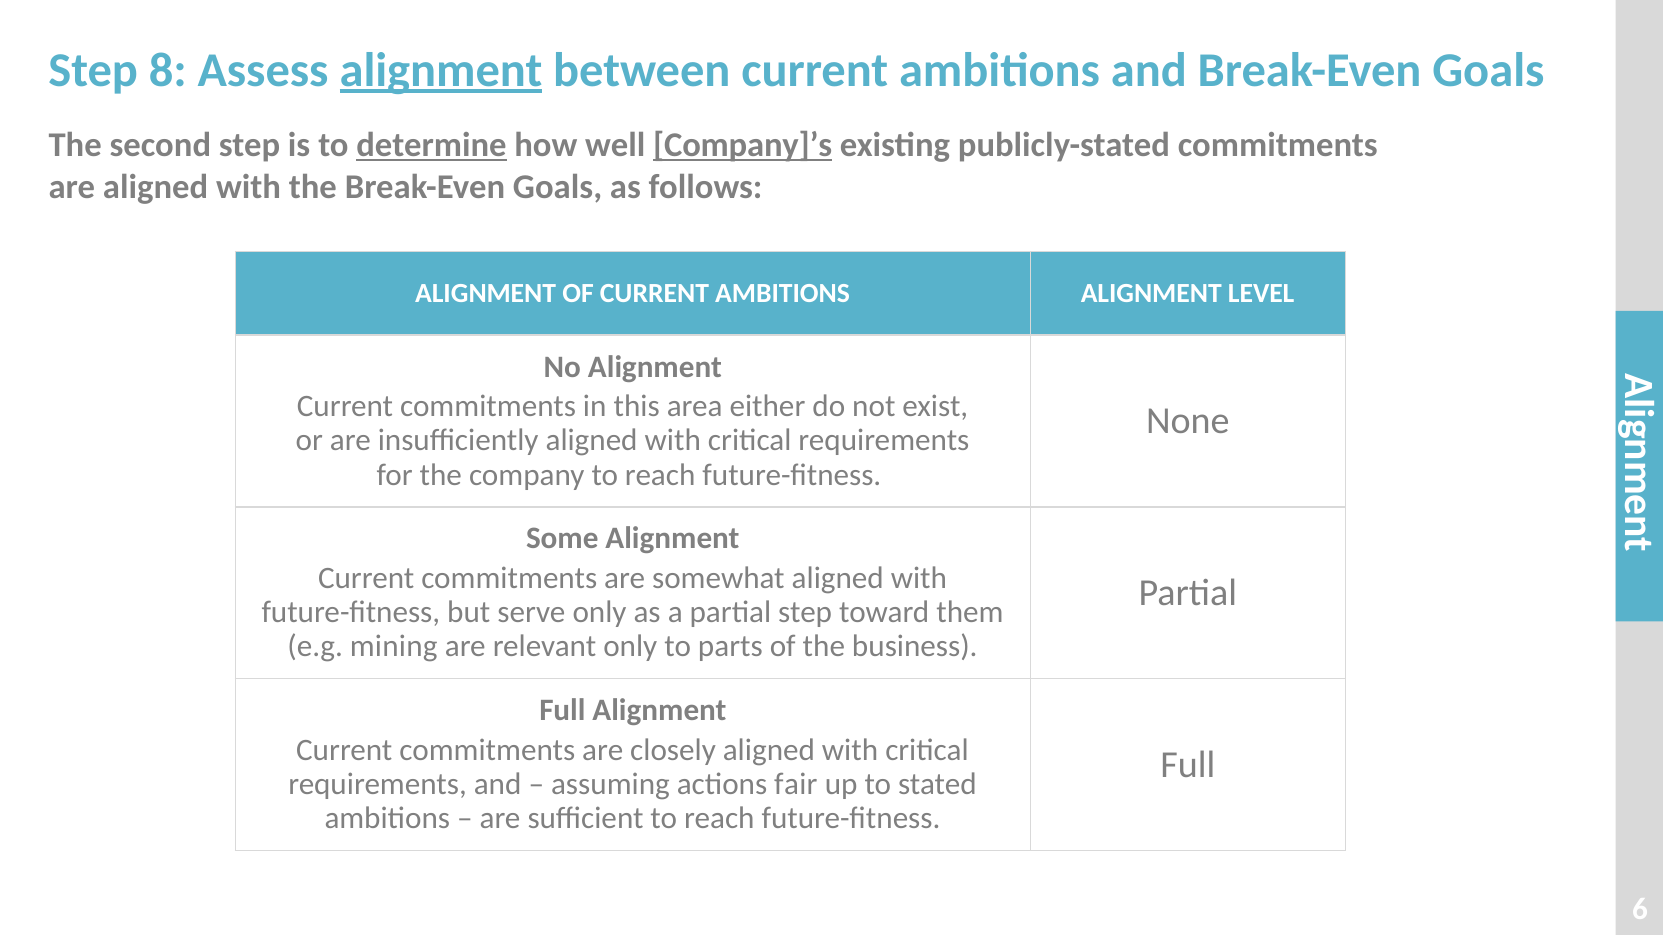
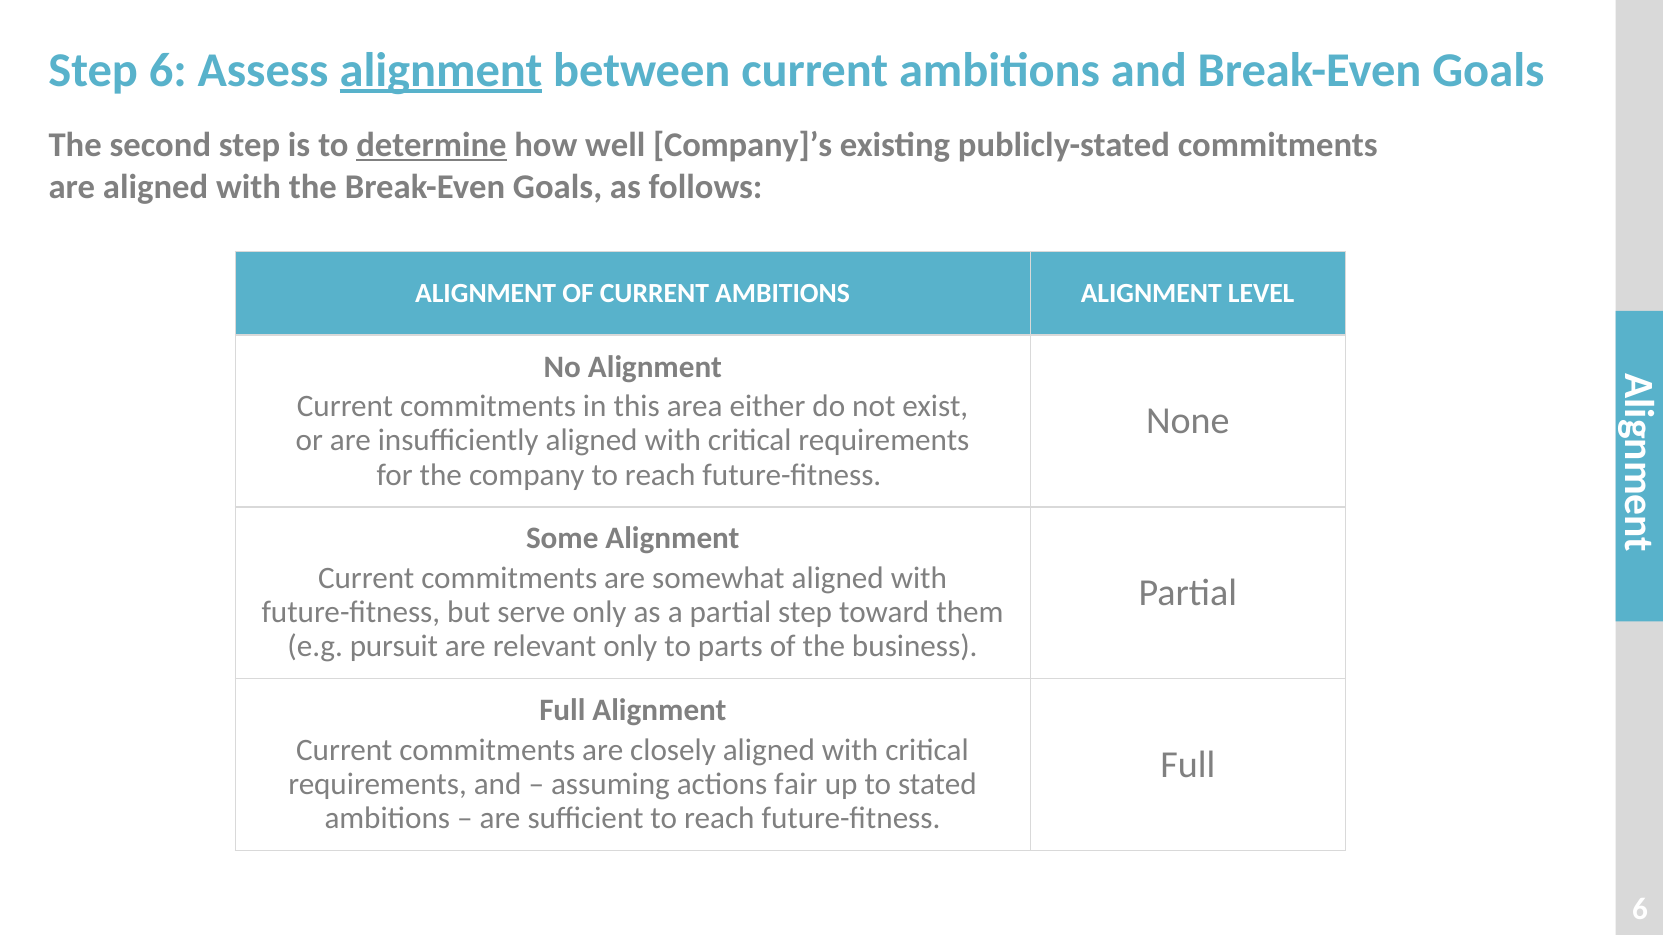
Step 8: 8 -> 6
Company]’s underline: present -> none
mining: mining -> pursuit
